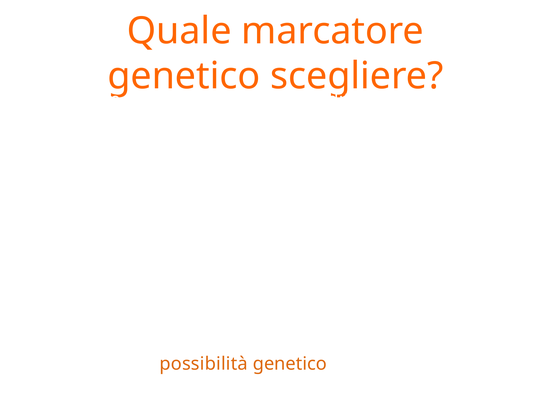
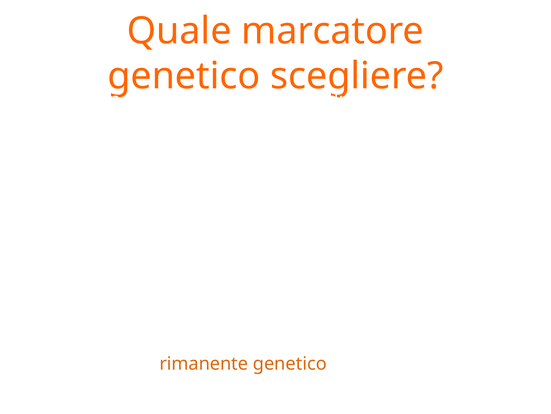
come possibilità: possibilità -> rimanente
